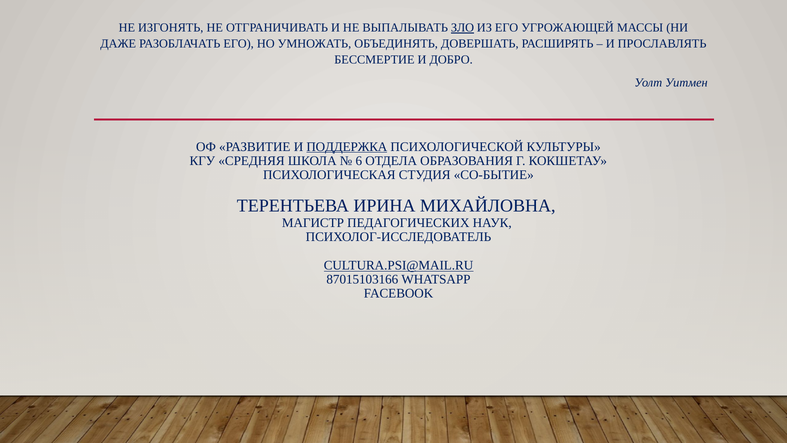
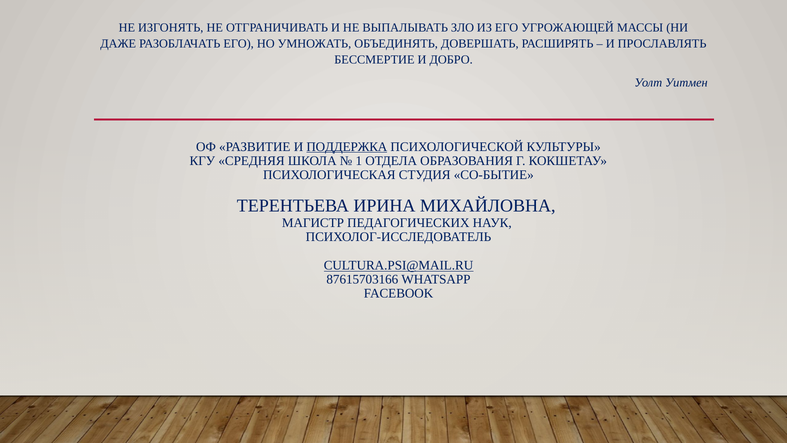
ЗЛО underline: present -> none
6: 6 -> 1
87015103166: 87015103166 -> 87615703166
